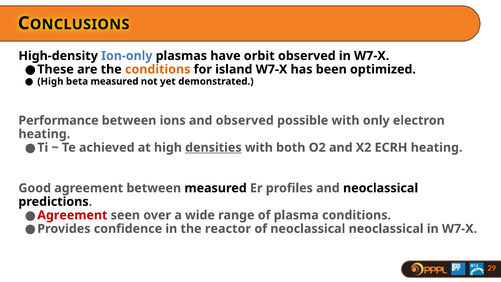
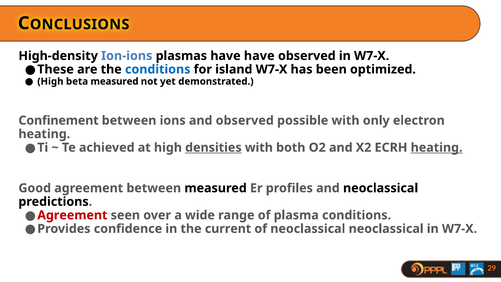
Ion-only: Ion-only -> Ion-ions
have orbit: orbit -> have
conditions at (158, 69) colour: orange -> blue
Performance: Performance -> Confinement
heating at (437, 147) underline: none -> present
reactor: reactor -> current
